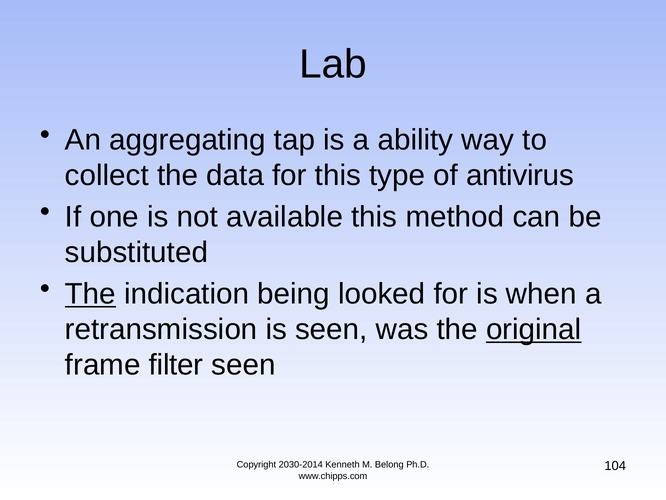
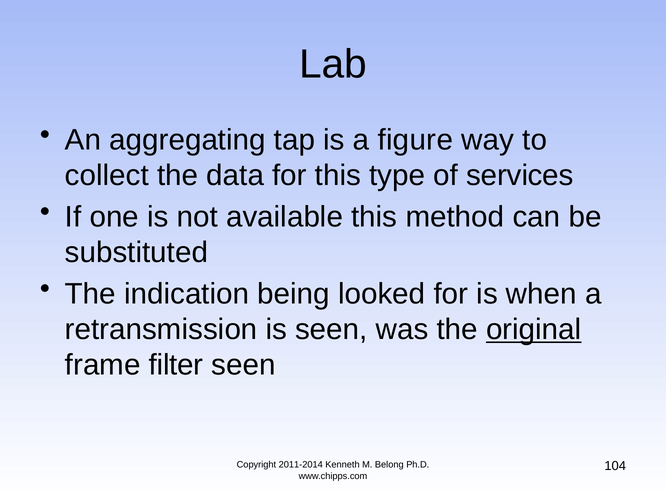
ability: ability -> figure
antivirus: antivirus -> services
The at (90, 294) underline: present -> none
2030-2014: 2030-2014 -> 2011-2014
